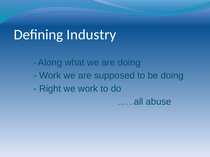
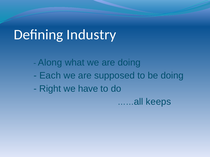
Work at (50, 76): Work -> Each
we work: work -> have
abuse: abuse -> keeps
